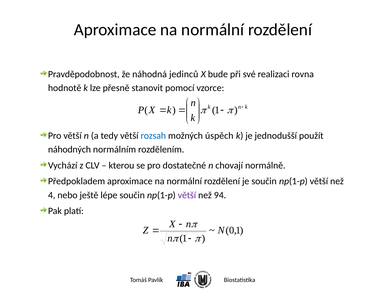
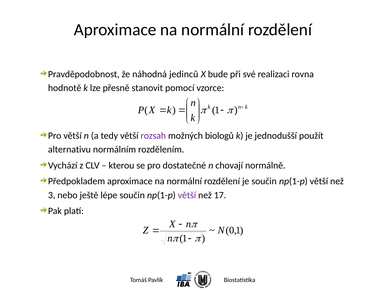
rozsah colour: blue -> purple
úspěch: úspěch -> biologů
náhodných: náhodných -> alternativu
4: 4 -> 3
94: 94 -> 17
